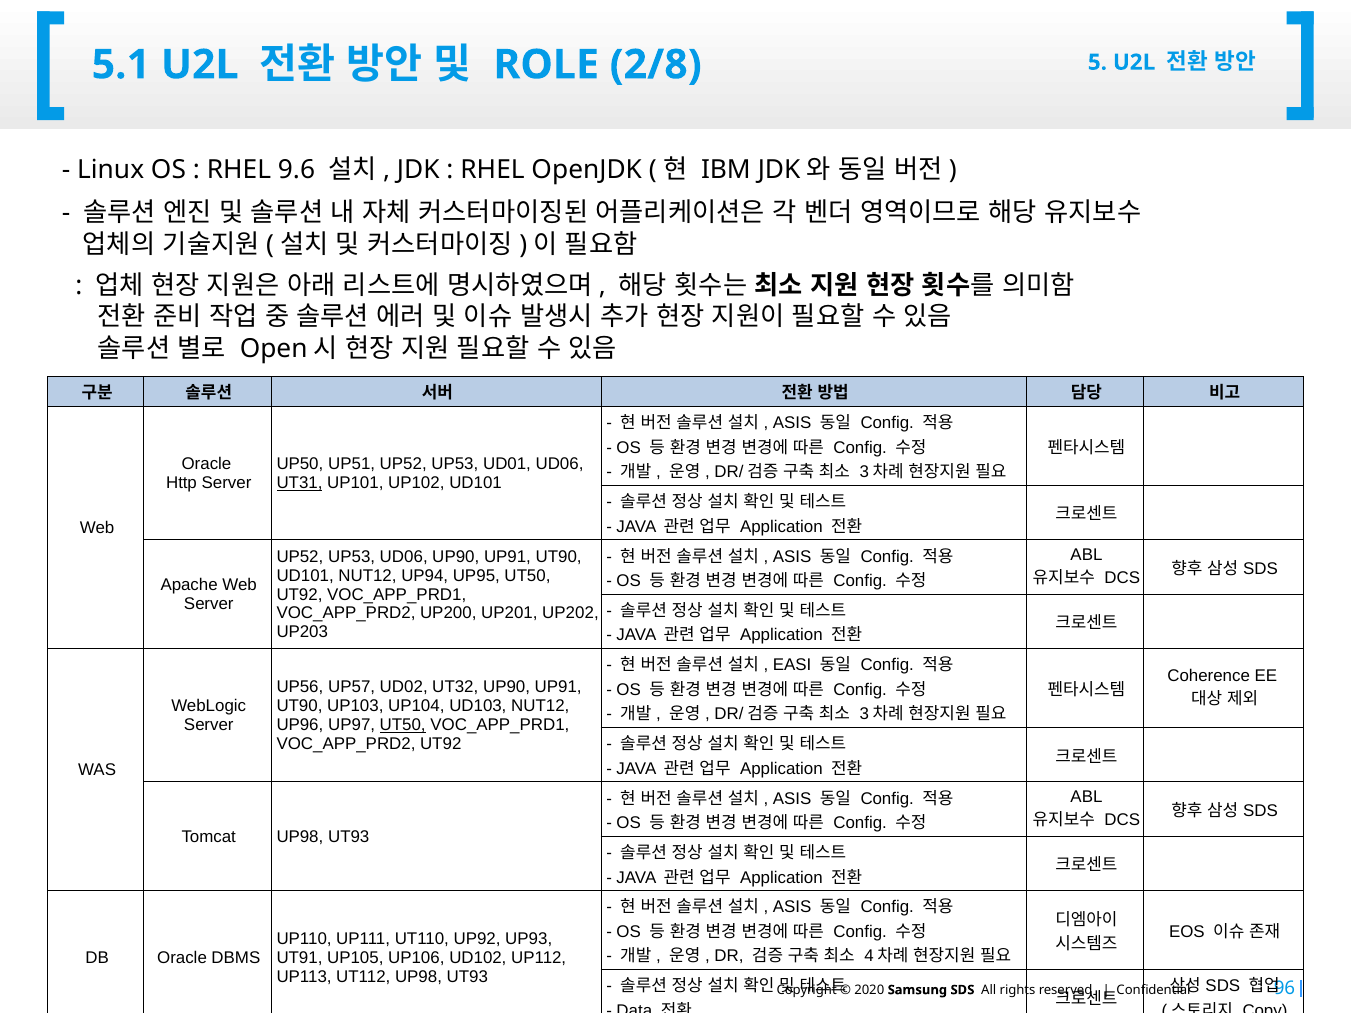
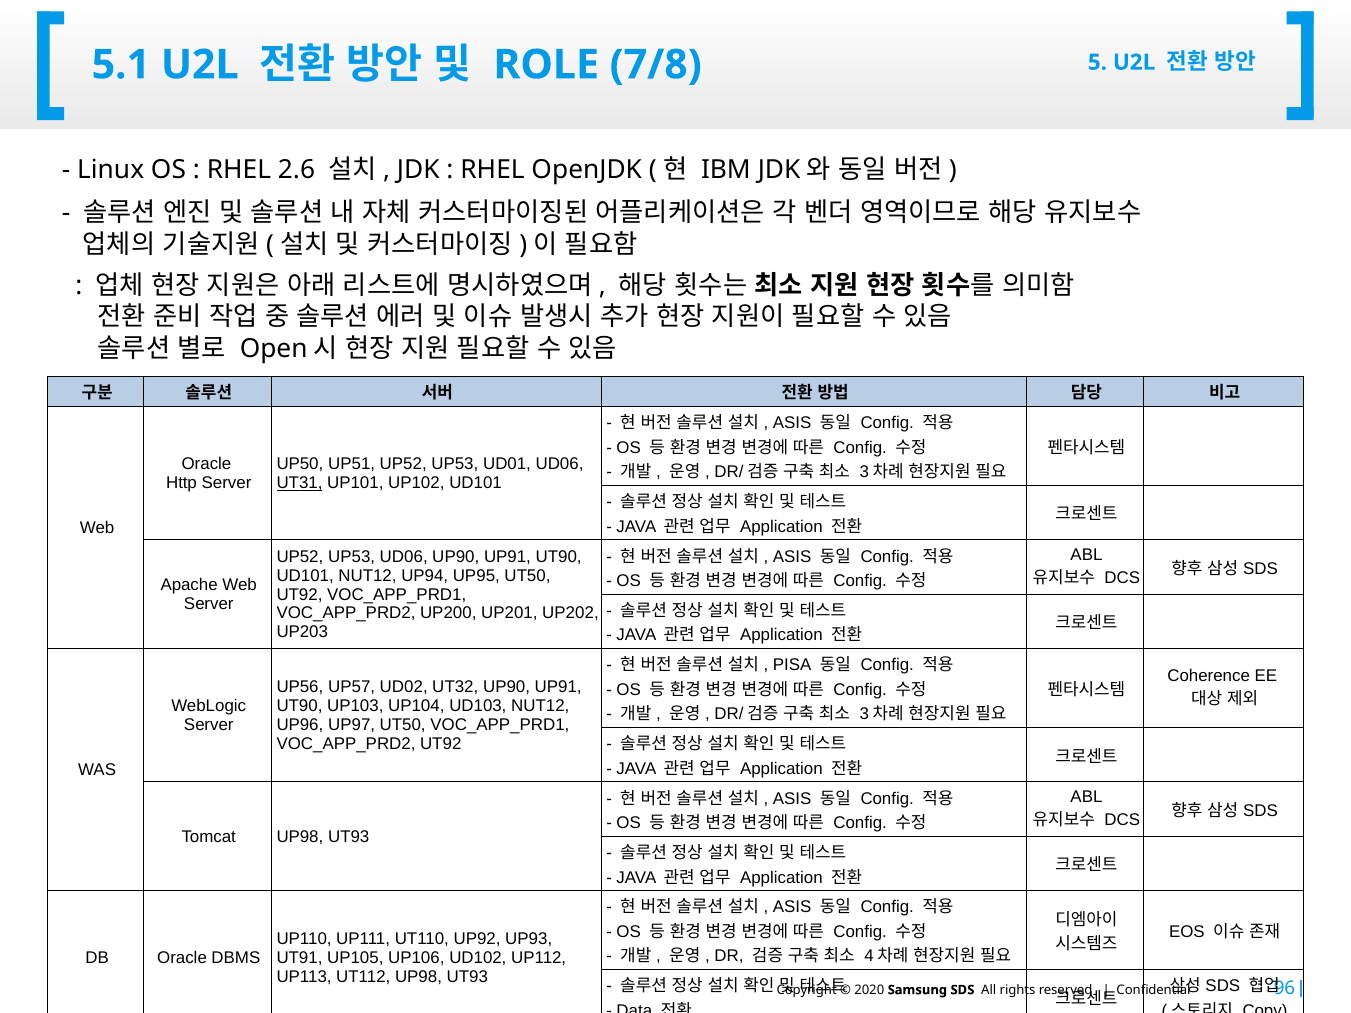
2/8: 2/8 -> 7/8
9.6: 9.6 -> 2.6
EASI: EASI -> PISA
UT50 at (403, 725) underline: present -> none
